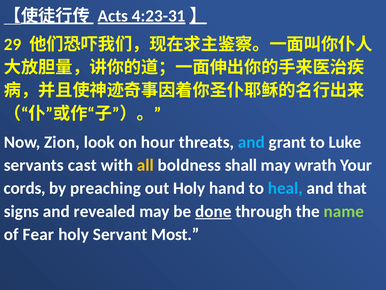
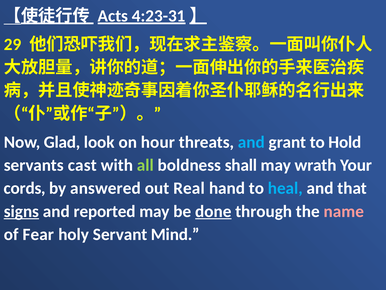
Zion: Zion -> Glad
Luke: Luke -> Hold
all colour: yellow -> light green
preaching: preaching -> answered
out Holy: Holy -> Real
signs underline: none -> present
revealed: revealed -> reported
name colour: light green -> pink
Most: Most -> Mind
